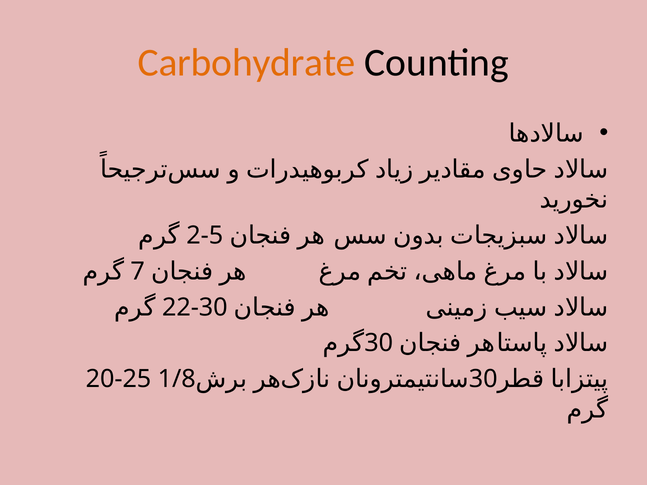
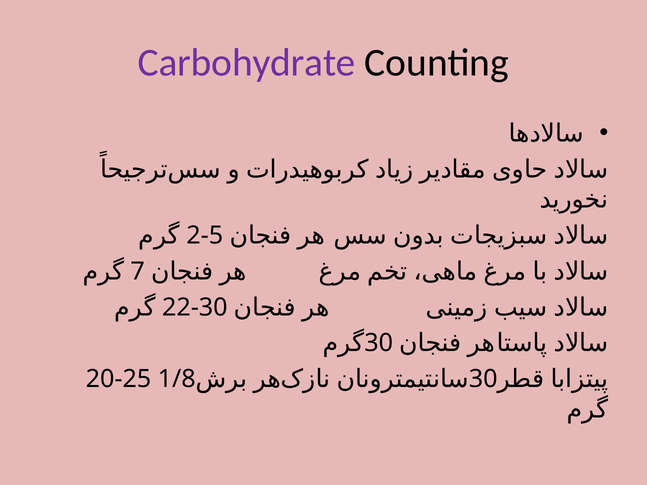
Carbohydrate colour: orange -> purple
